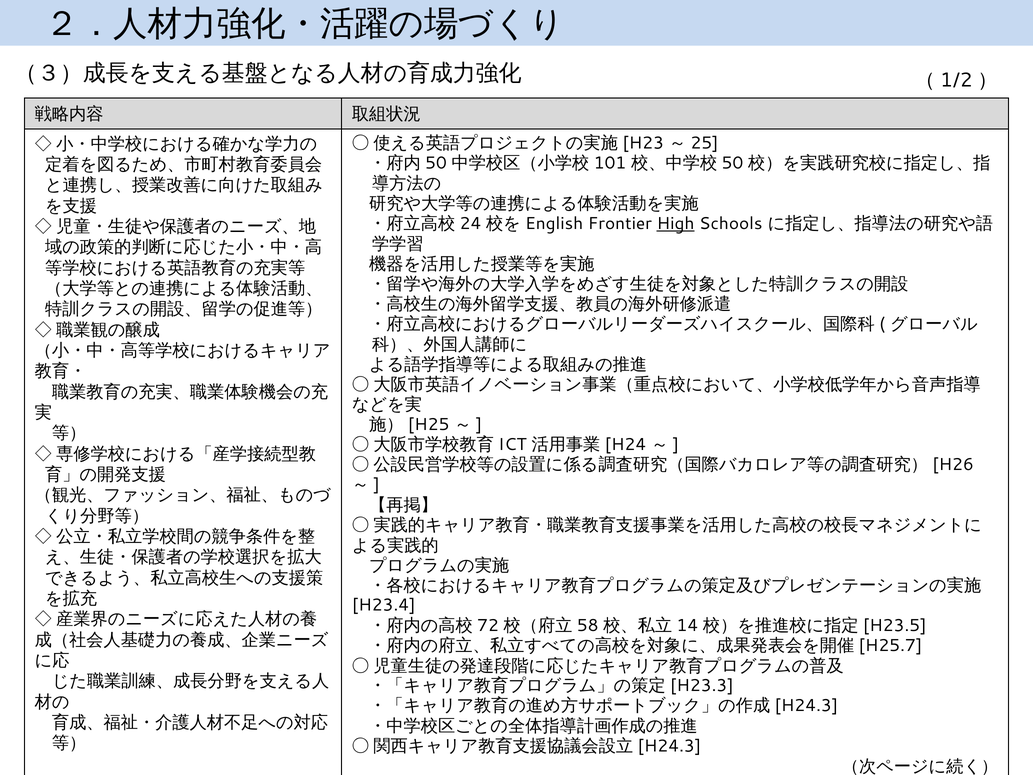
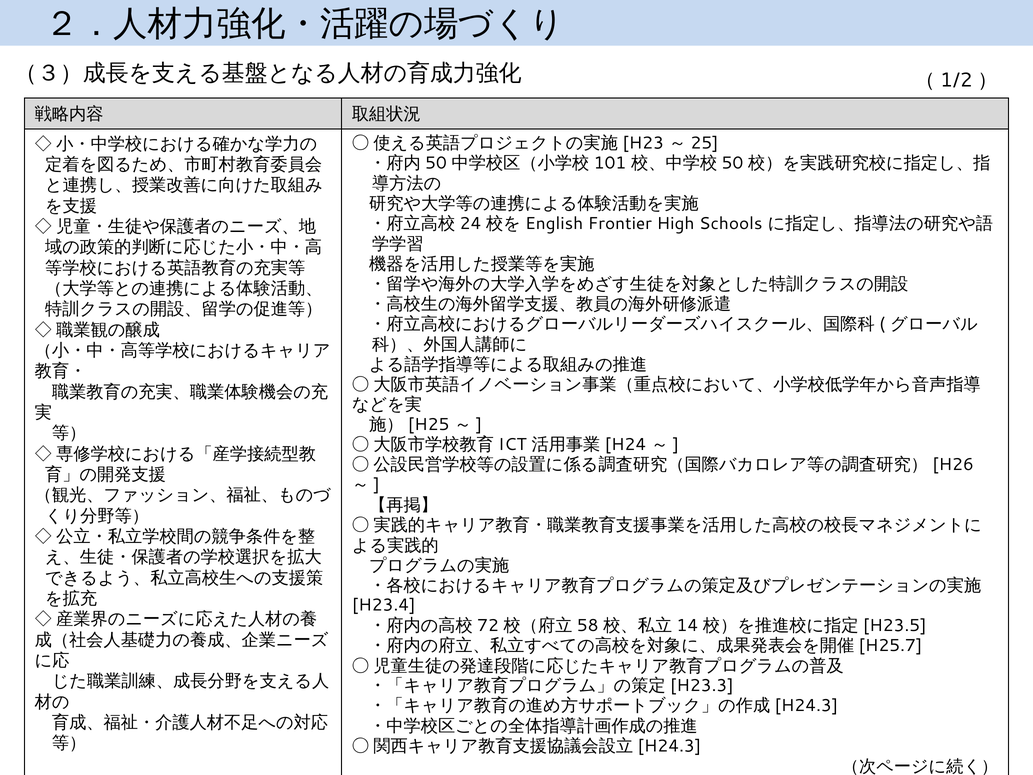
High underline: present -> none
